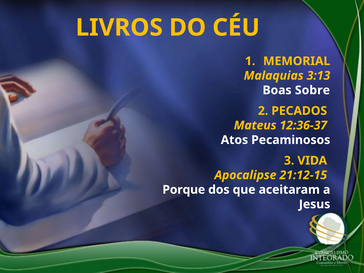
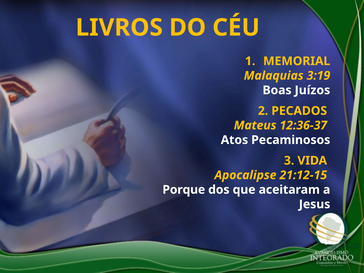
3:13: 3:13 -> 3:19
Sobre: Sobre -> Juízos
